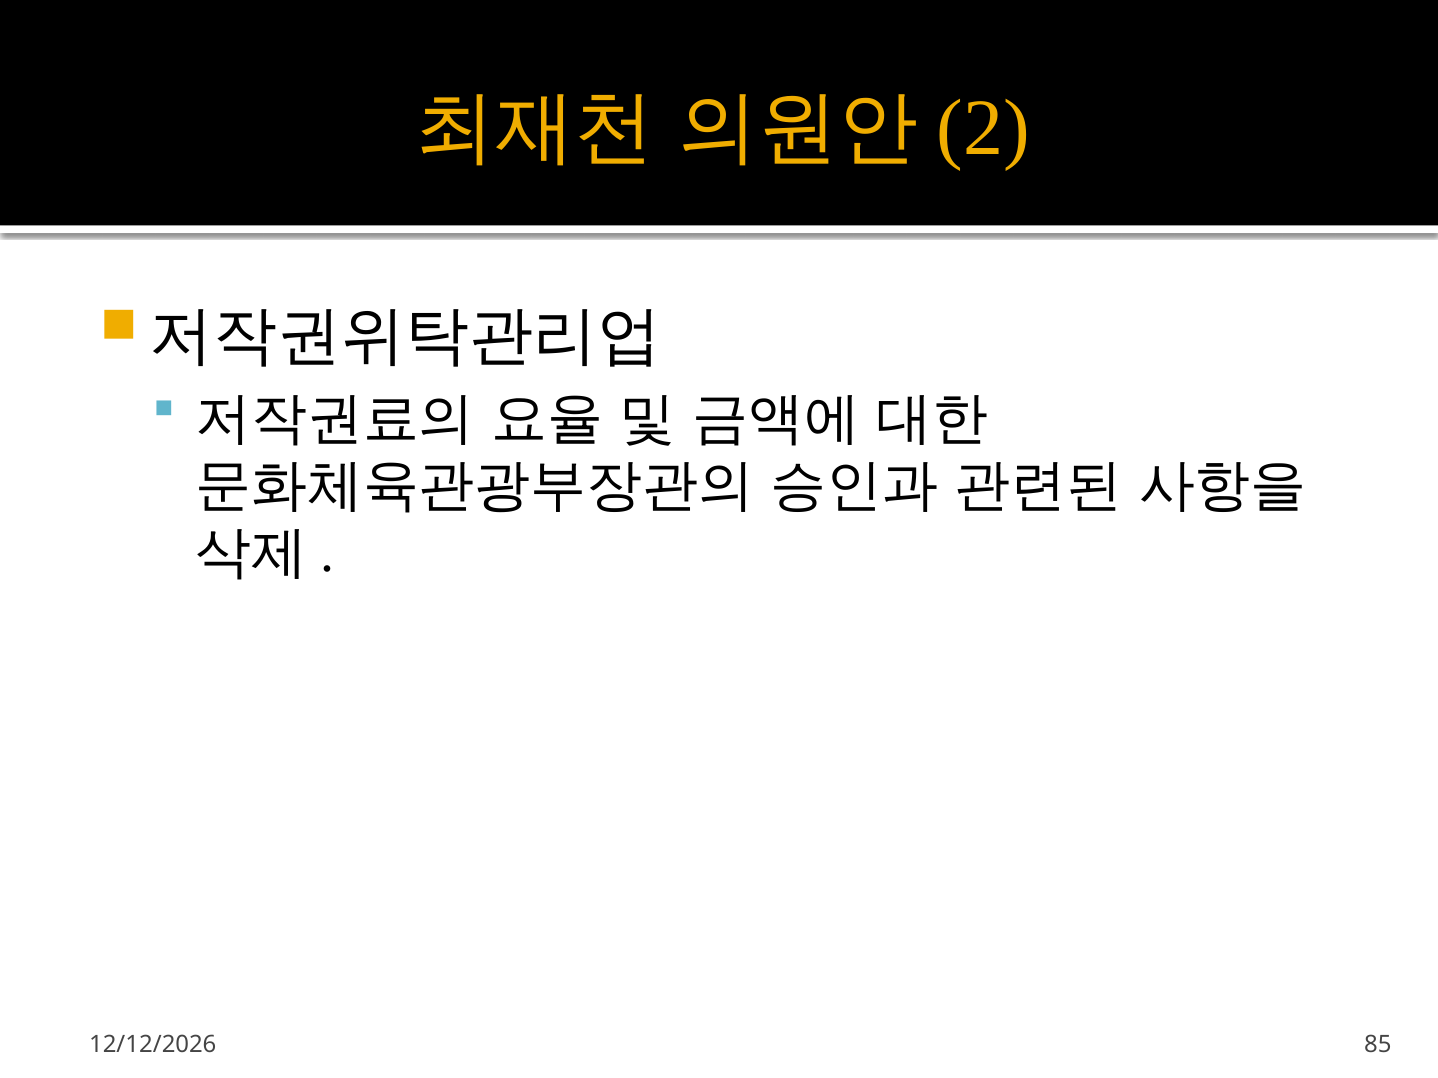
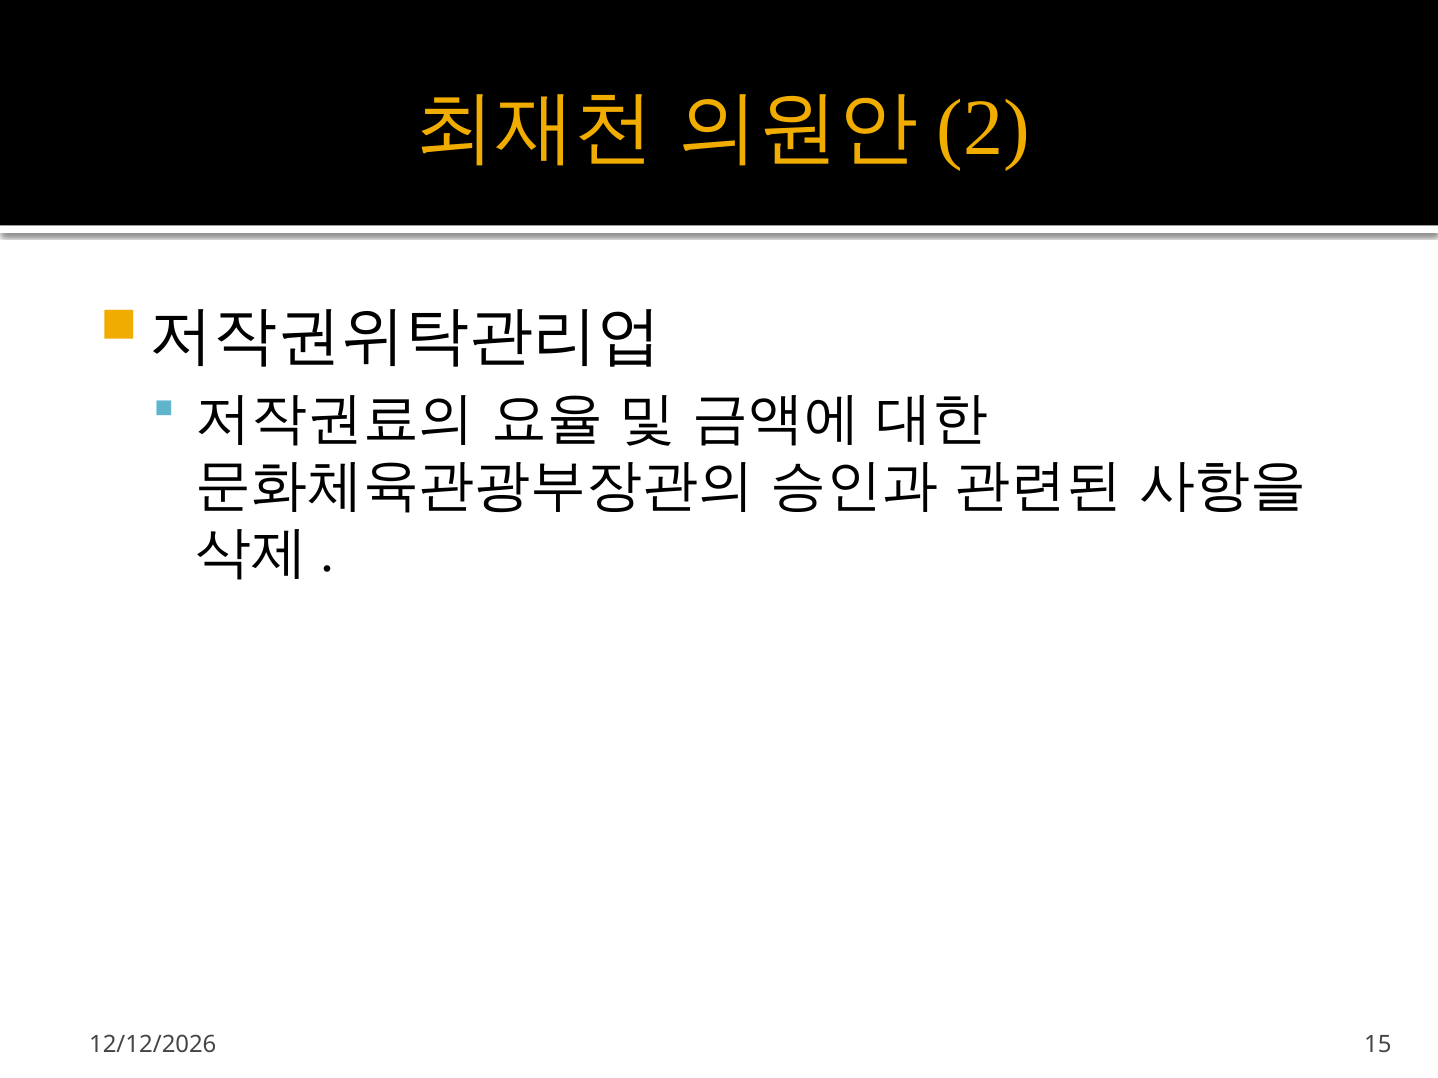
85: 85 -> 15
